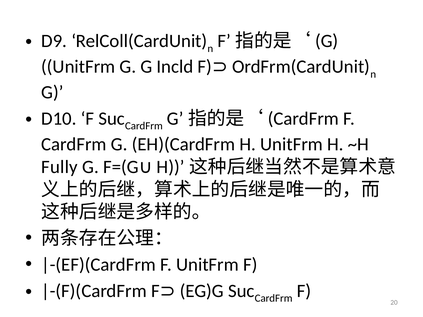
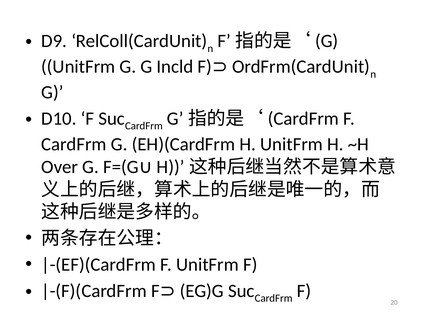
Fully: Fully -> Over
